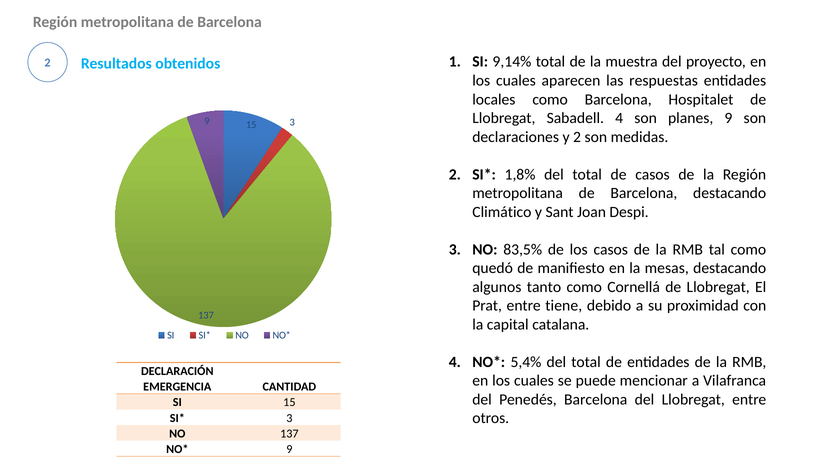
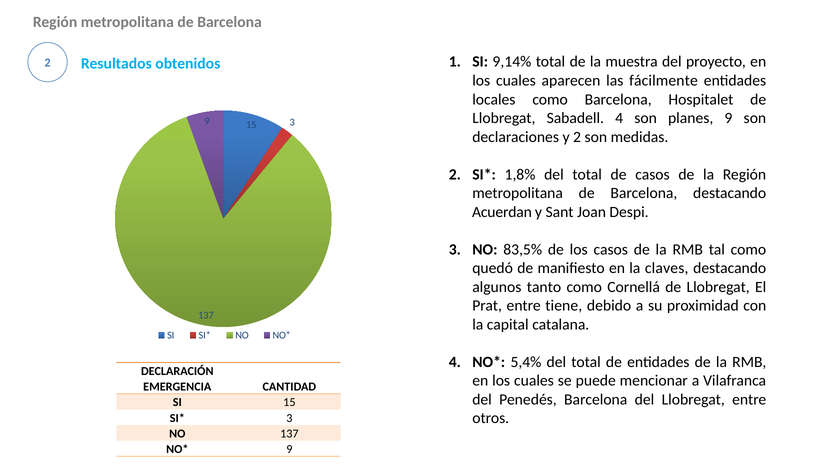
respuestas: respuestas -> fácilmente
Climático: Climático -> Acuerdan
mesas: mesas -> claves
